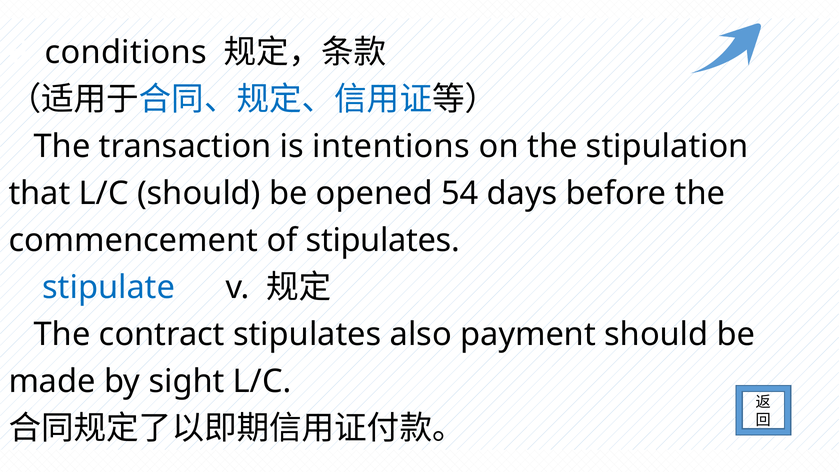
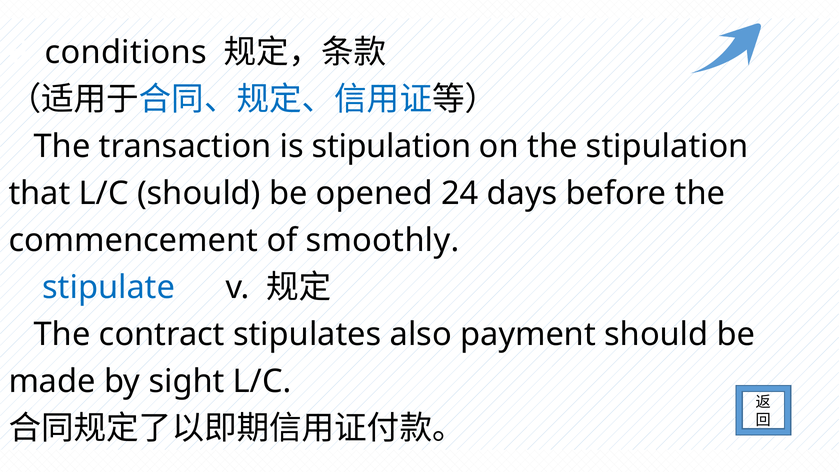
is intentions: intentions -> stipulation
54: 54 -> 24
of stipulates: stipulates -> smoothly
